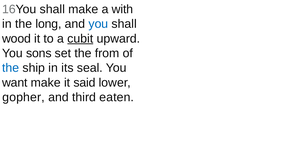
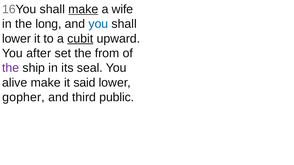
make at (83, 9) underline: none -> present
with: with -> wife
wood at (16, 39): wood -> lower
sons: sons -> after
the at (11, 68) colour: blue -> purple
want: want -> alive
eaten: eaten -> public
